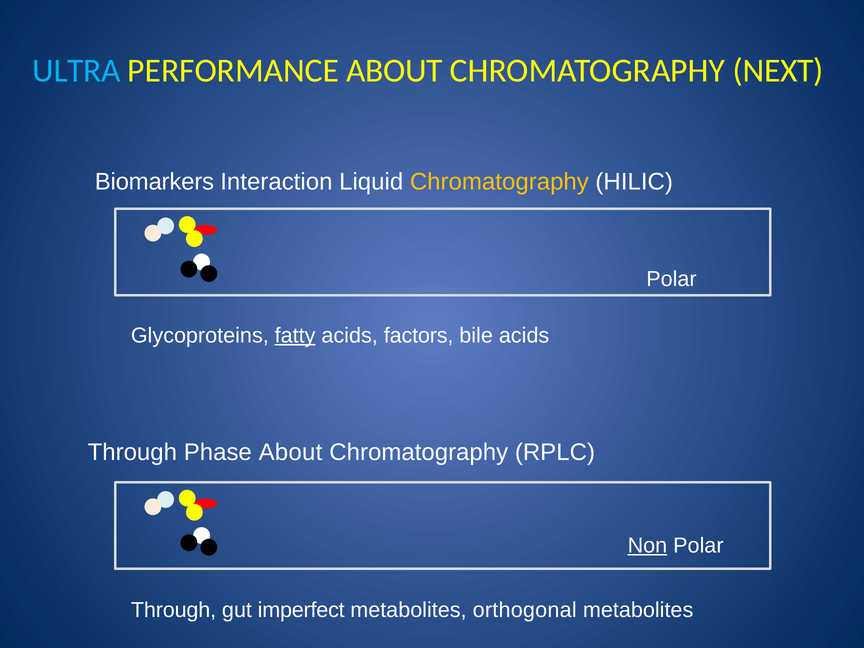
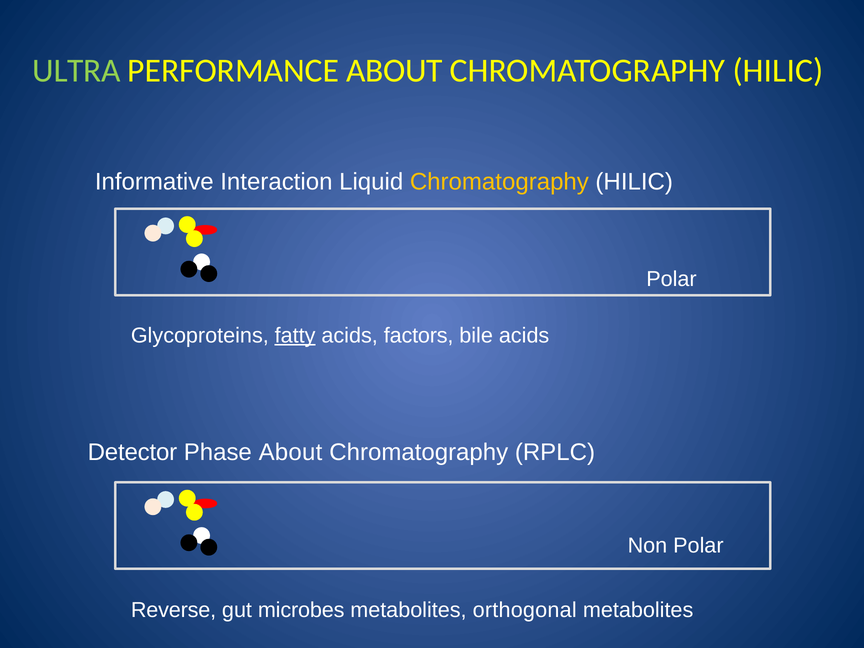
ULTRA colour: light blue -> light green
NEXT at (778, 71): NEXT -> HILIC
Biomarkers: Biomarkers -> Informative
Through at (132, 452): Through -> Detector
Non underline: present -> none
Through at (174, 610): Through -> Reverse
imperfect: imperfect -> microbes
